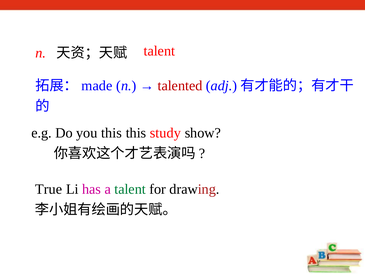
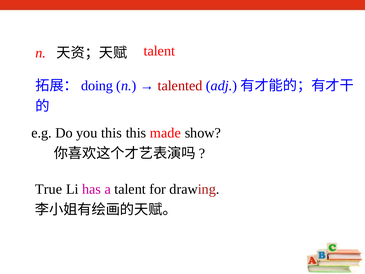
made: made -> doing
study: study -> made
talent at (130, 189) colour: green -> black
